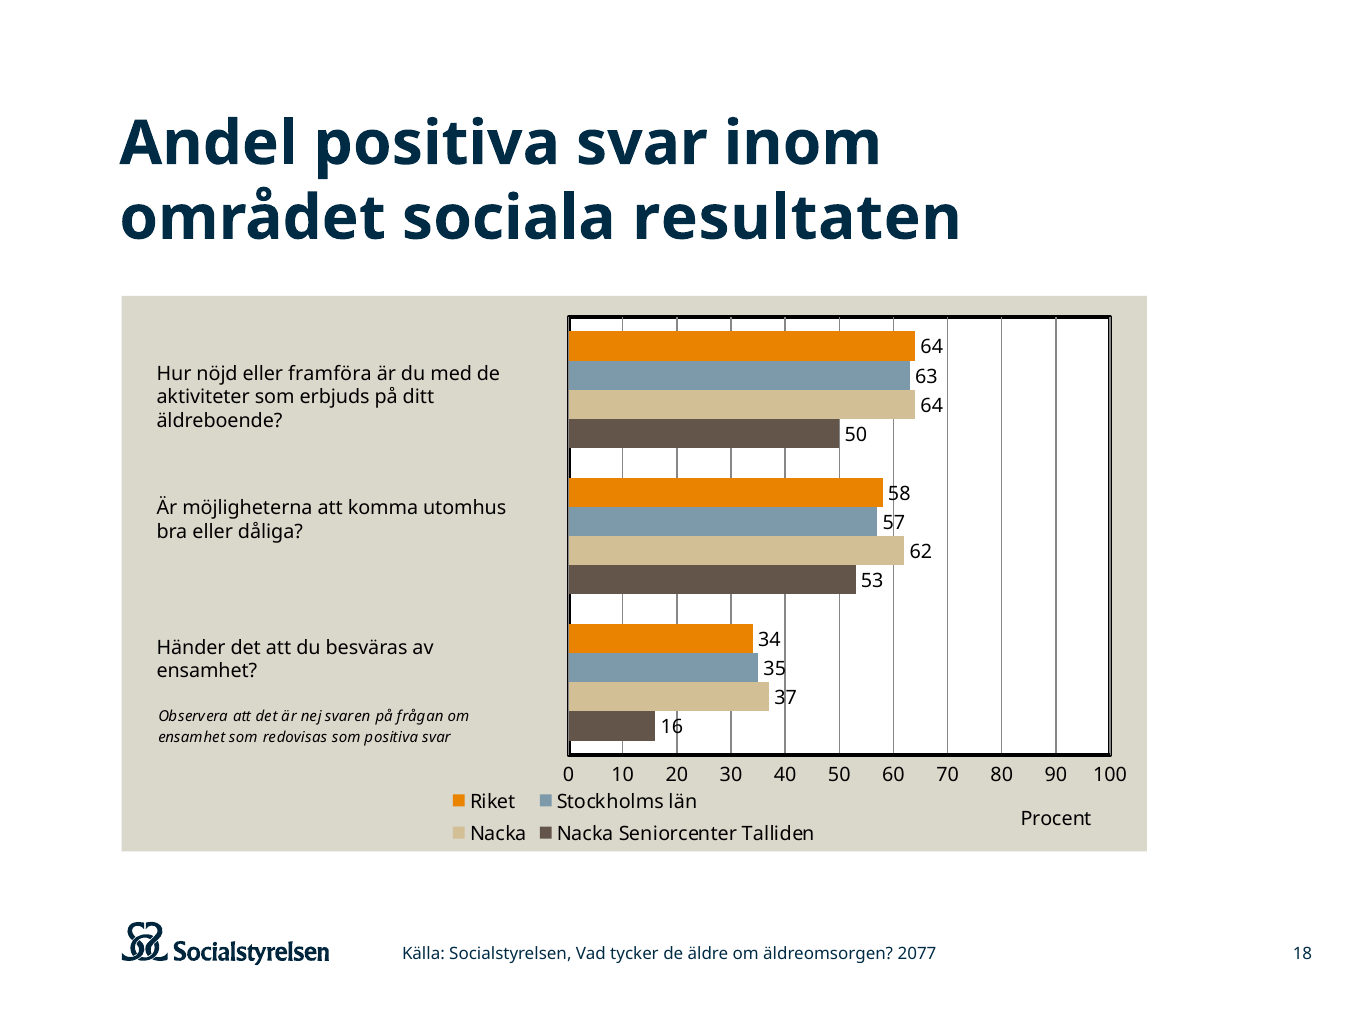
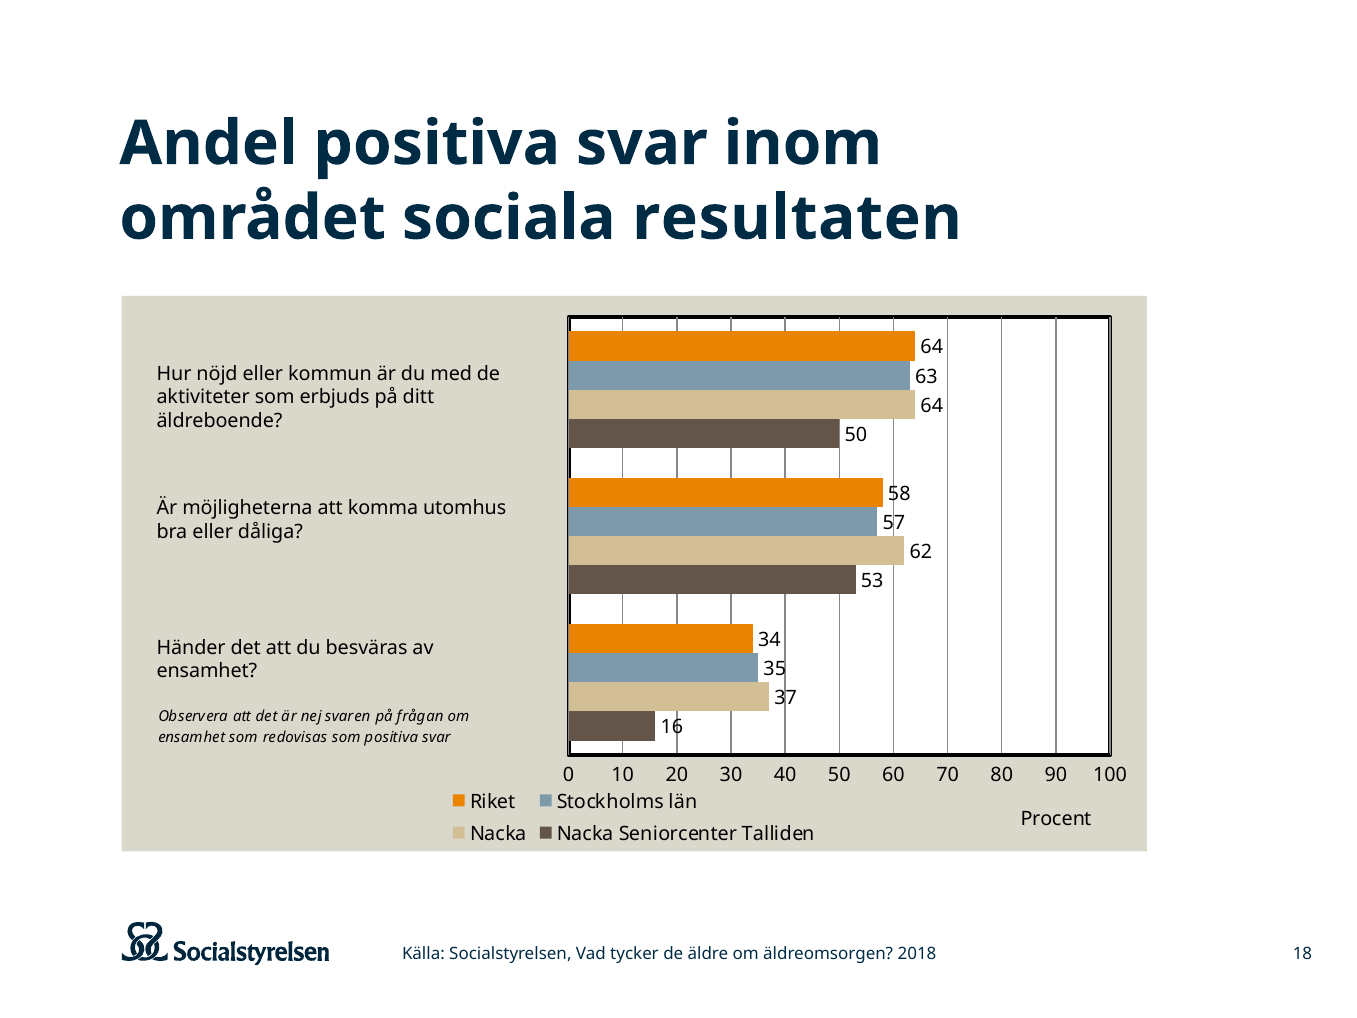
framföra: framföra -> kommun
2077: 2077 -> 2018
